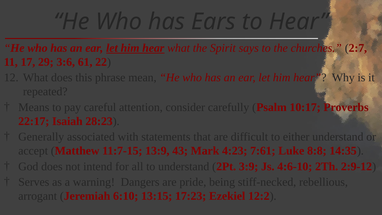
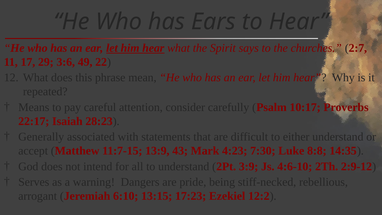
61: 61 -> 49
7:61: 7:61 -> 7:30
